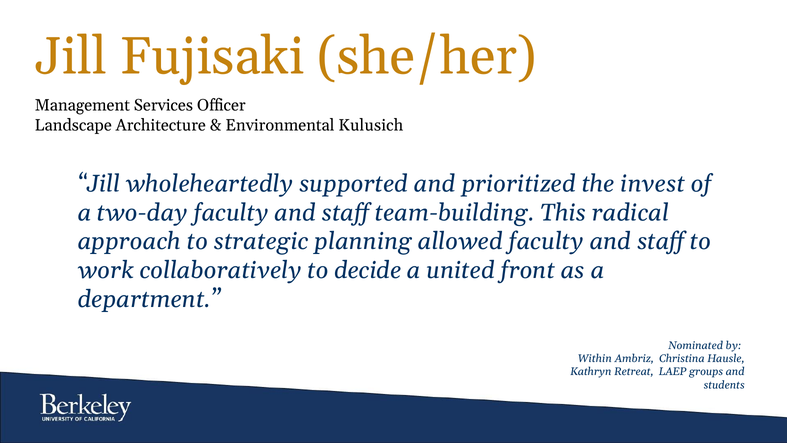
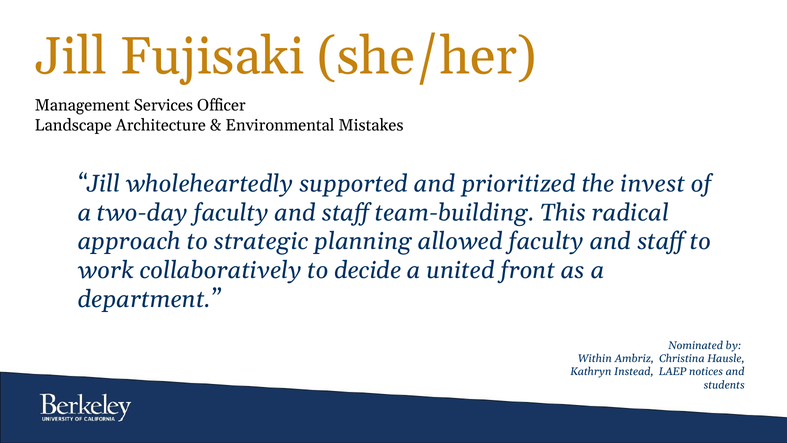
Kulusich: Kulusich -> Mistakes
Retreat: Retreat -> Instead
groups: groups -> notices
